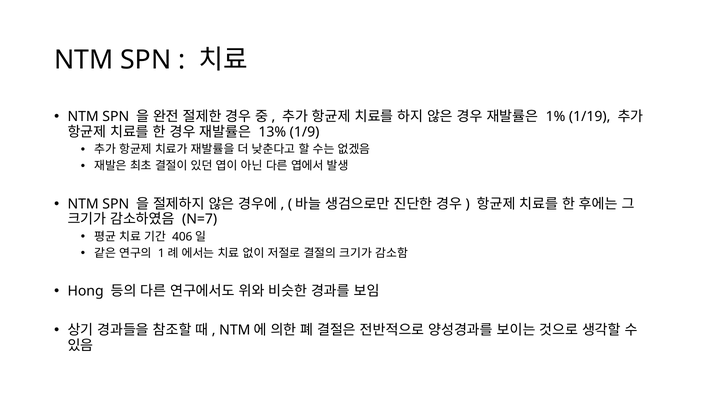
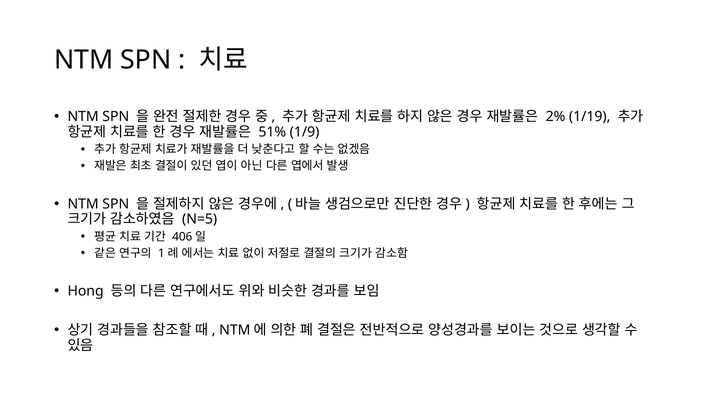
1%: 1% -> 2%
13%: 13% -> 51%
N=7: N=7 -> N=5
